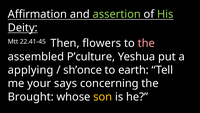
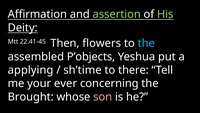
the at (146, 43) colour: pink -> light blue
P’culture: P’culture -> P’objects
sh’once: sh’once -> sh’time
earth: earth -> there
says: says -> ever
son colour: yellow -> pink
